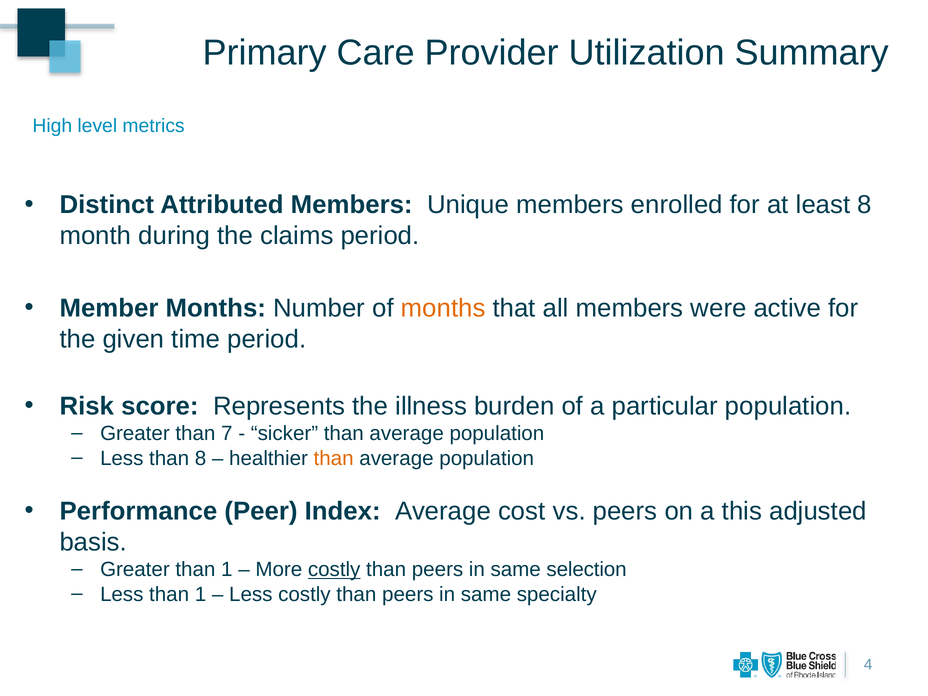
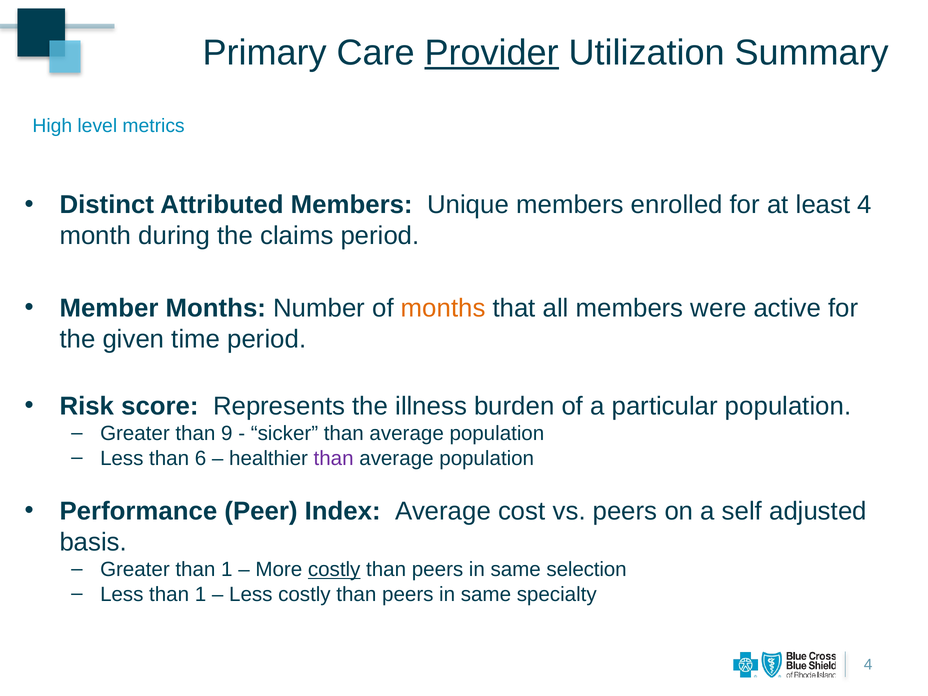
Provider underline: none -> present
least 8: 8 -> 4
7: 7 -> 9
than 8: 8 -> 6
than at (334, 458) colour: orange -> purple
this: this -> self
